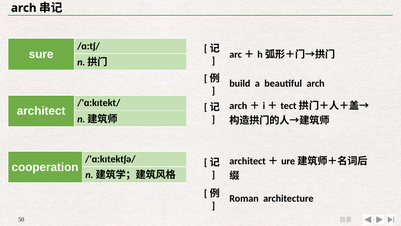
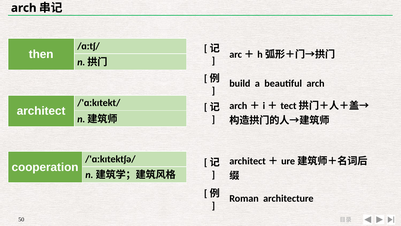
sure: sure -> then
